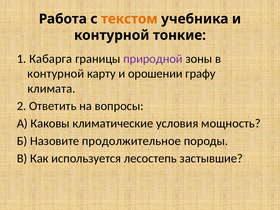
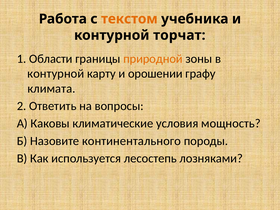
тонкие: тонкие -> торчат
Кабарга: Кабарга -> Области
природной colour: purple -> orange
продолжительное: продолжительное -> континентального
застывшие: застывшие -> лозняками
